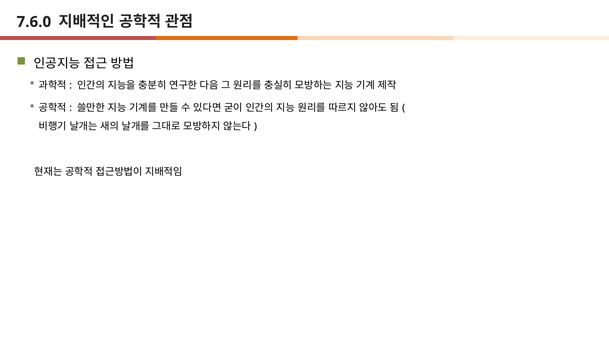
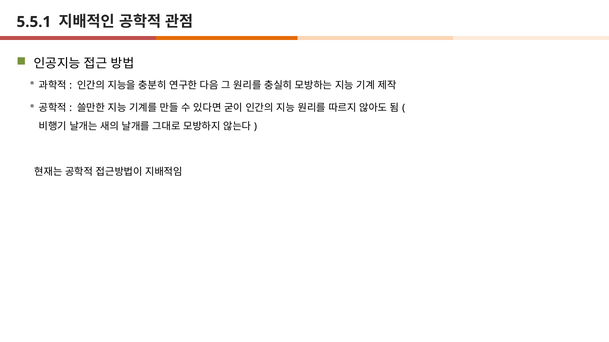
7.6.0: 7.6.0 -> 5.5.1
